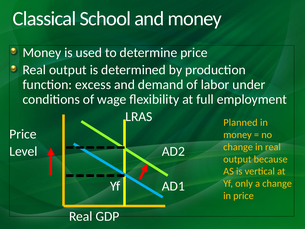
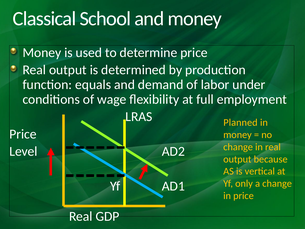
excess: excess -> equals
